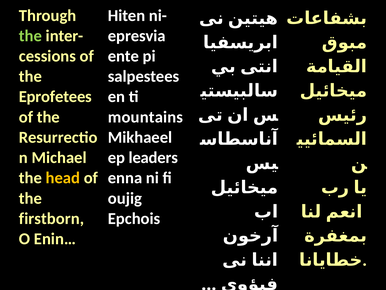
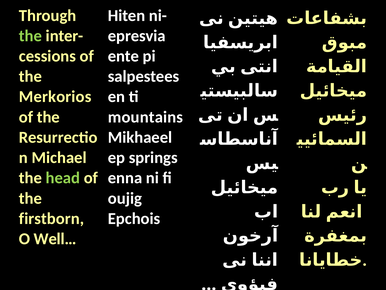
Eprofetees: Eprofetees -> Merkorios
leaders: leaders -> springs
head colour: yellow -> light green
Enin…: Enin… -> Well…
